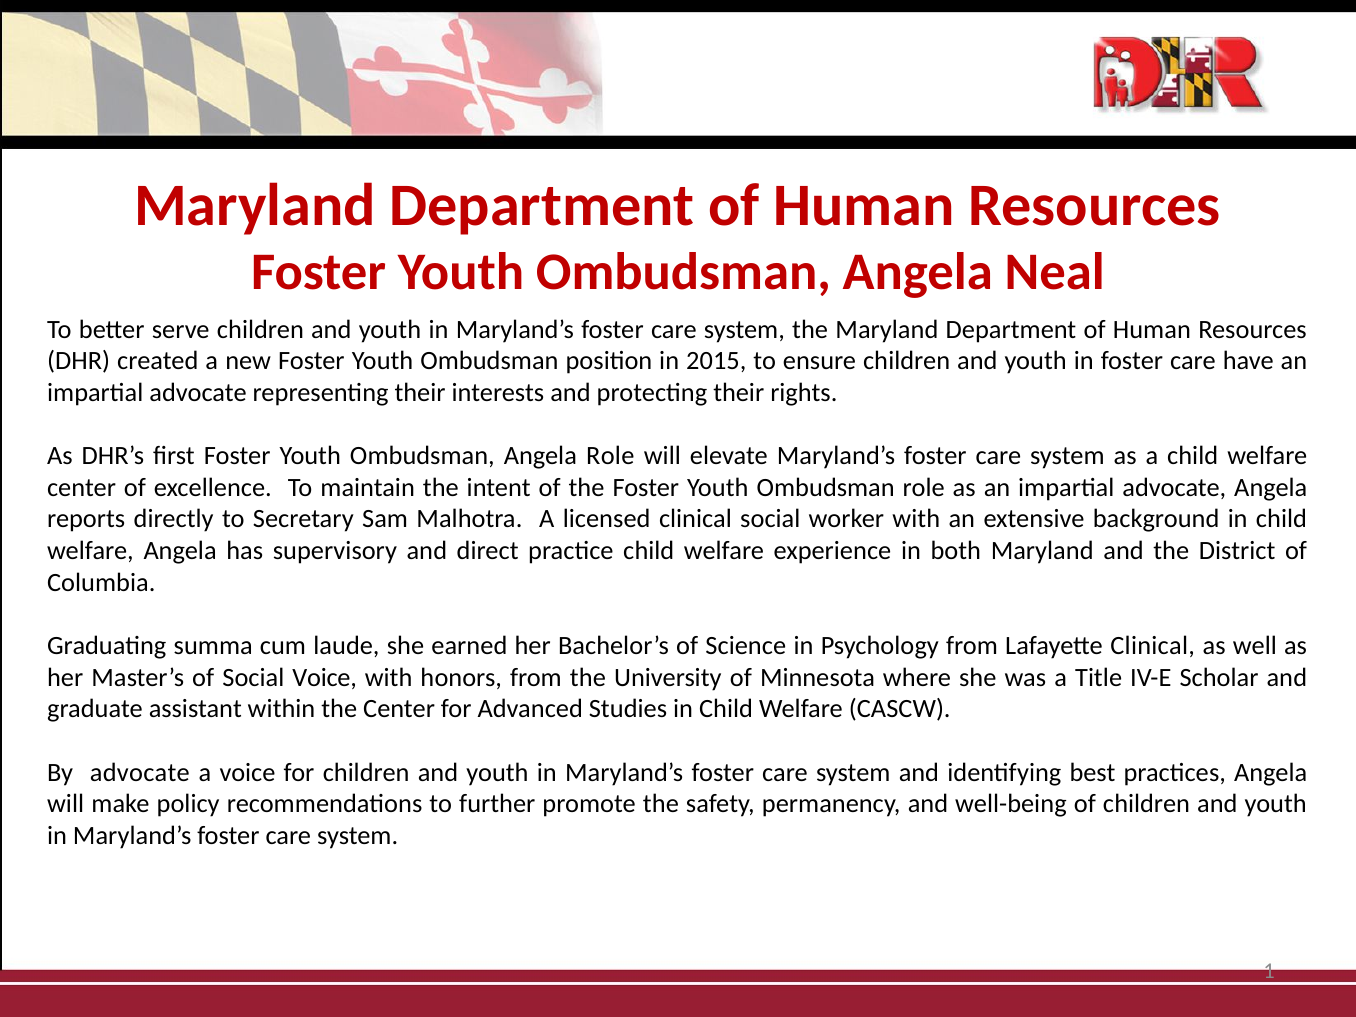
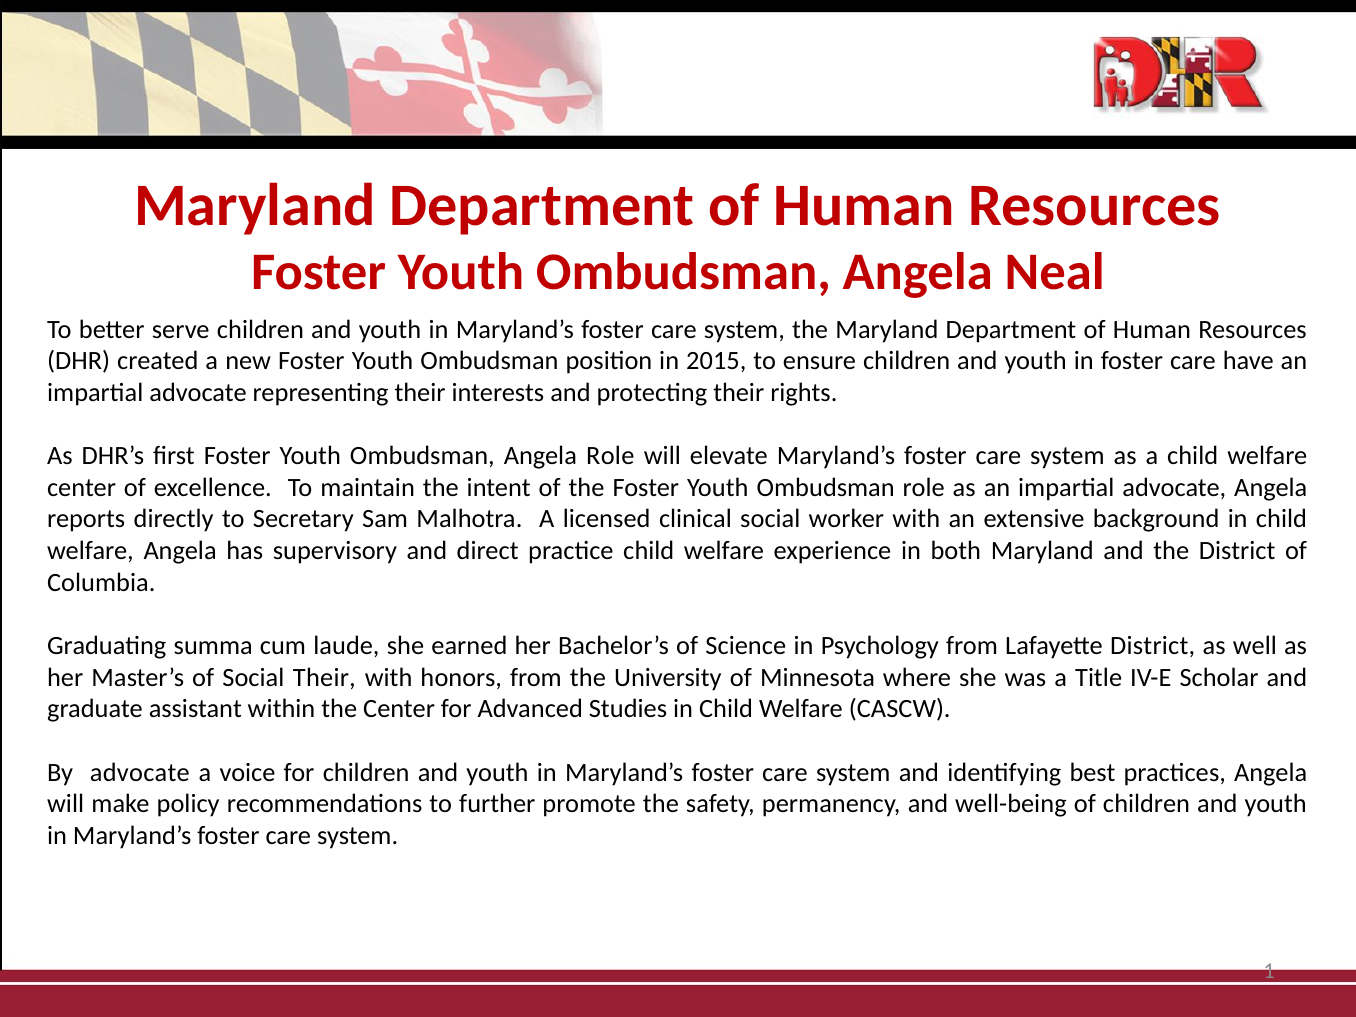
Lafayette Clinical: Clinical -> District
Social Voice: Voice -> Their
